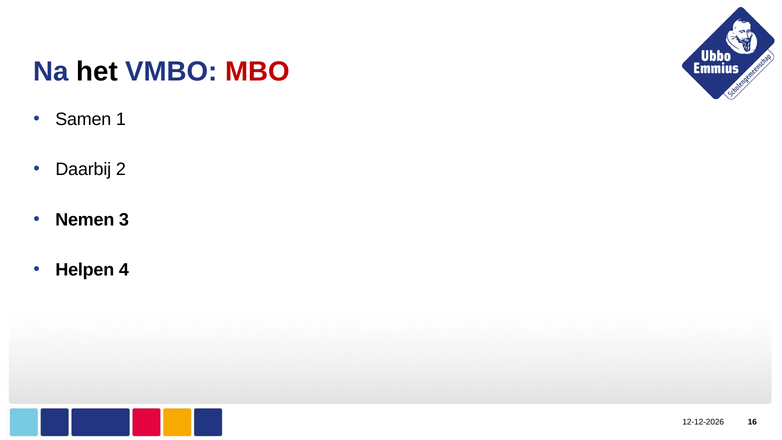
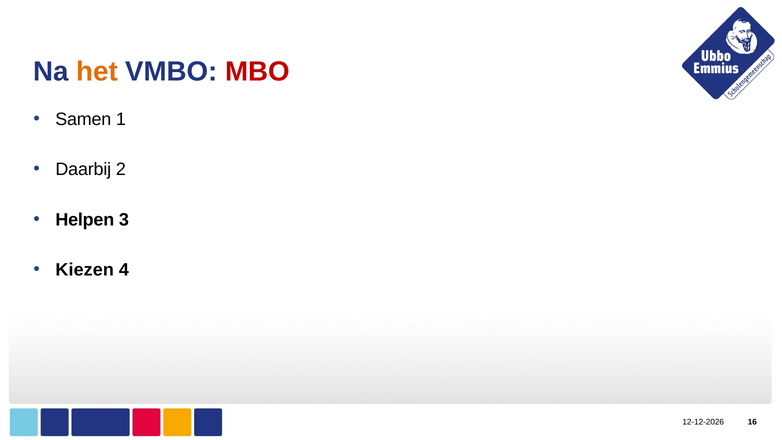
het colour: black -> orange
Nemen: Nemen -> Helpen
Helpen: Helpen -> Kiezen
